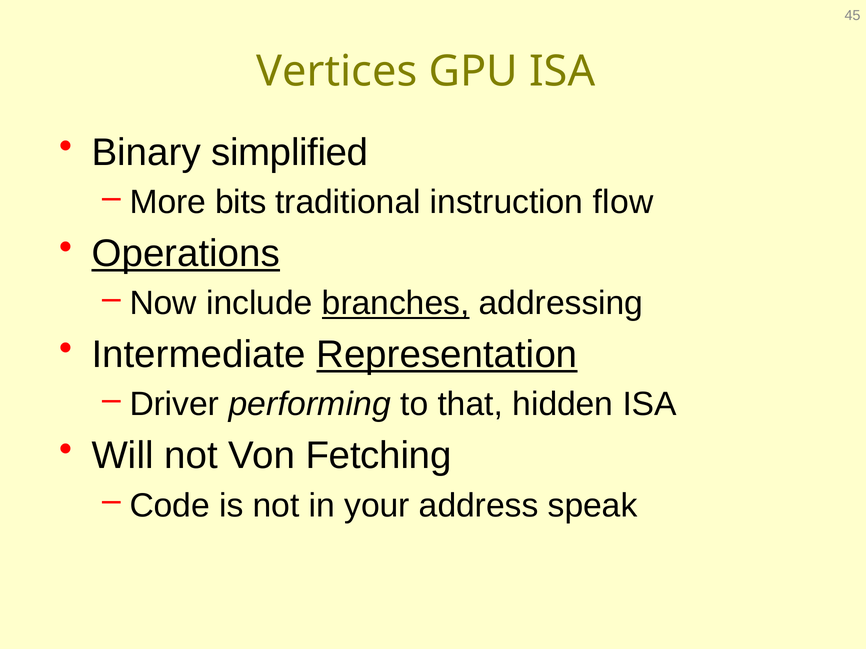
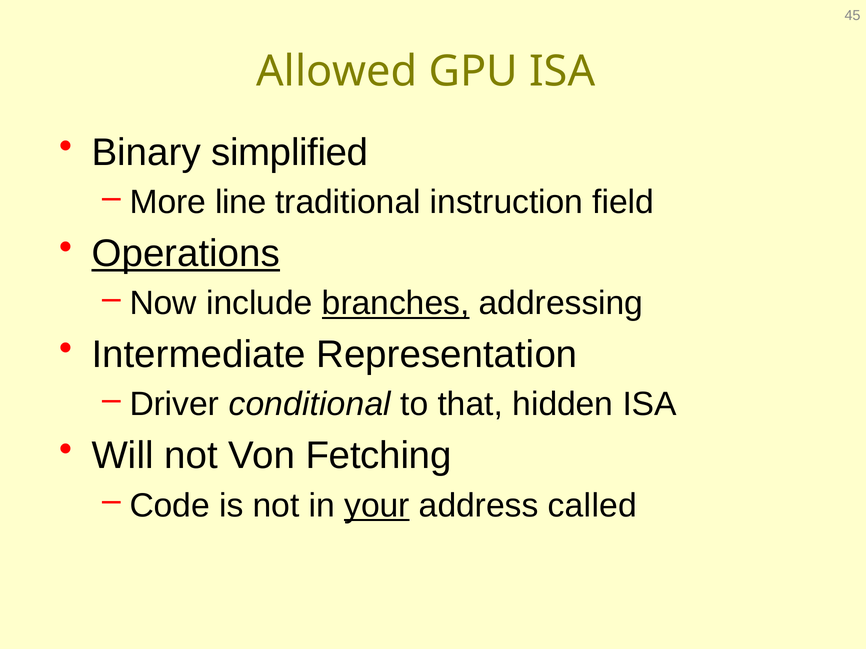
Vertices: Vertices -> Allowed
bits: bits -> line
flow: flow -> field
Representation underline: present -> none
performing: performing -> conditional
your underline: none -> present
speak: speak -> called
